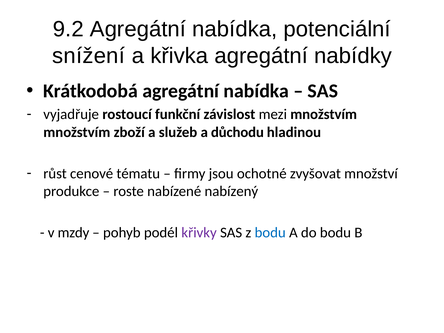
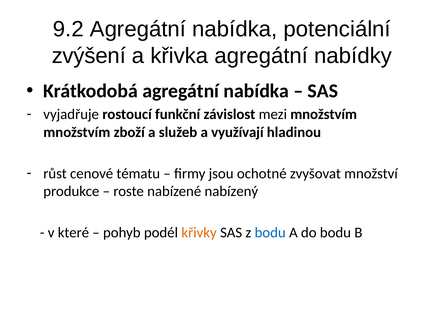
snížení: snížení -> zvýšení
důchodu: důchodu -> využívají
mzdy: mzdy -> které
křivky colour: purple -> orange
